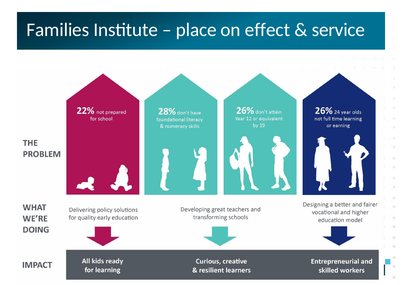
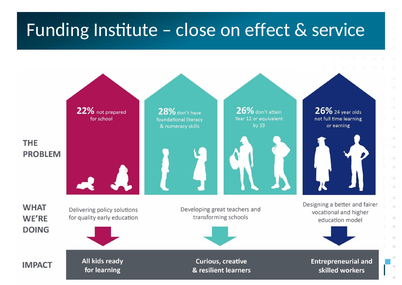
Families: Families -> Funding
place: place -> close
